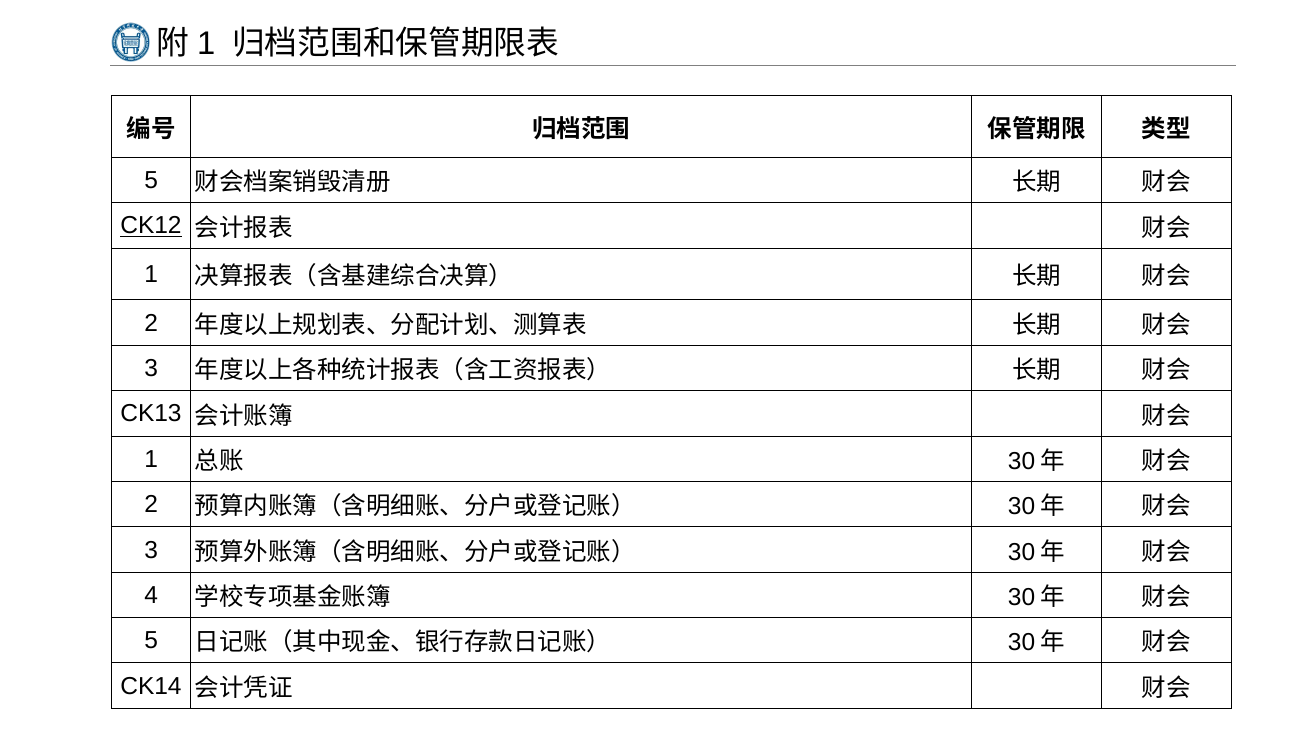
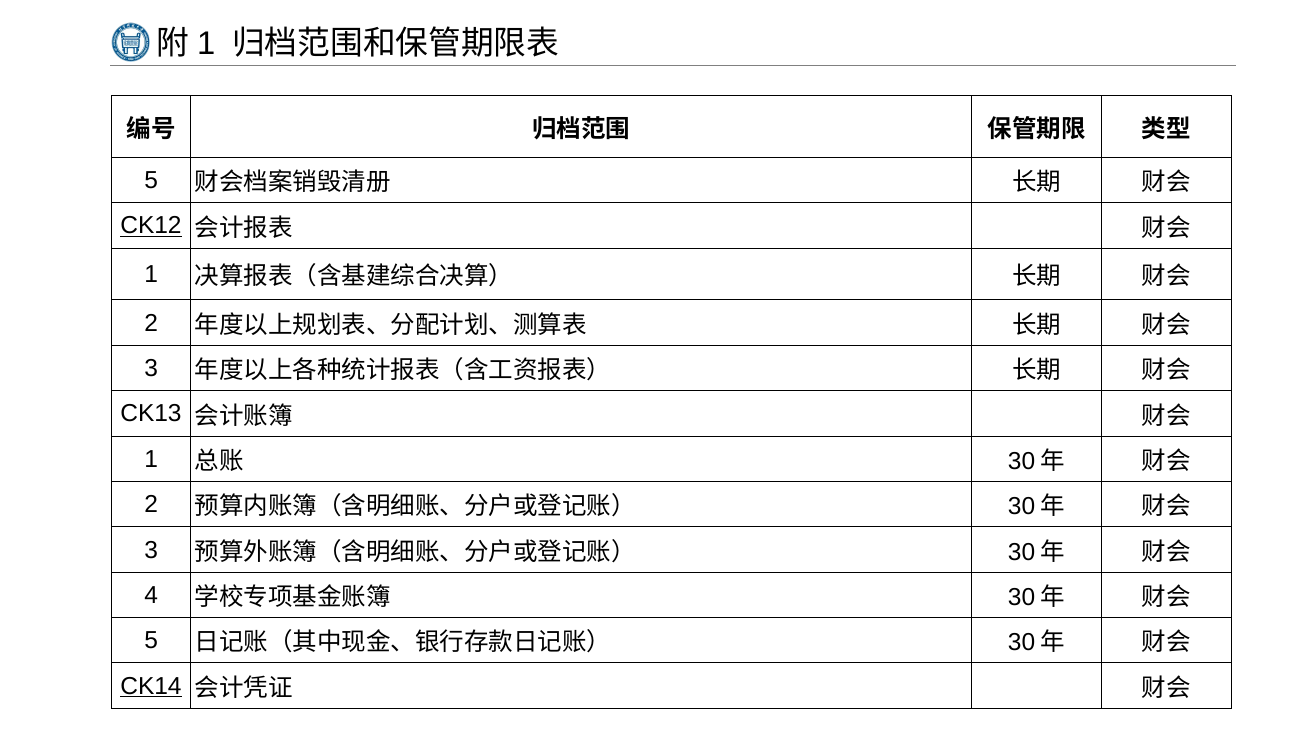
CK14 underline: none -> present
